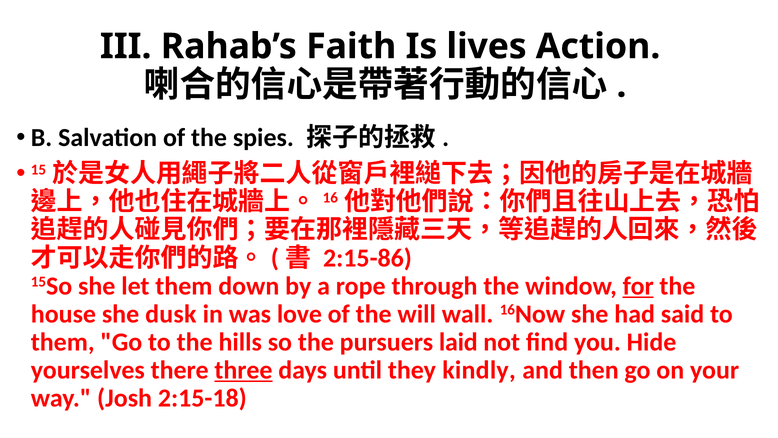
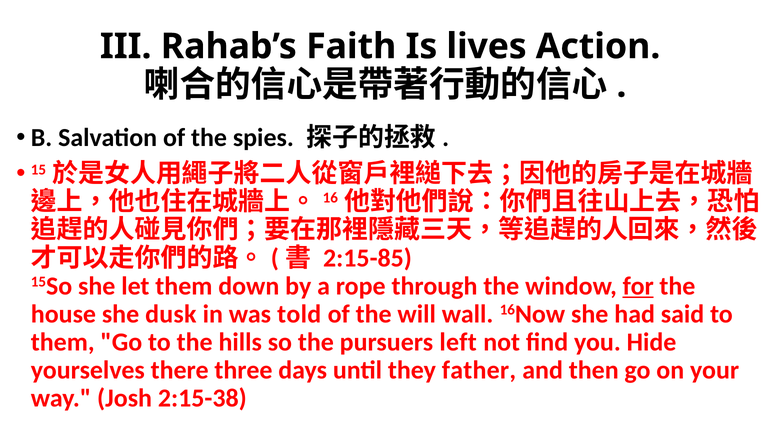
2:15-86: 2:15-86 -> 2:15-85
love: love -> told
laid: laid -> left
three underline: present -> none
kindly: kindly -> father
2:15-18: 2:15-18 -> 2:15-38
